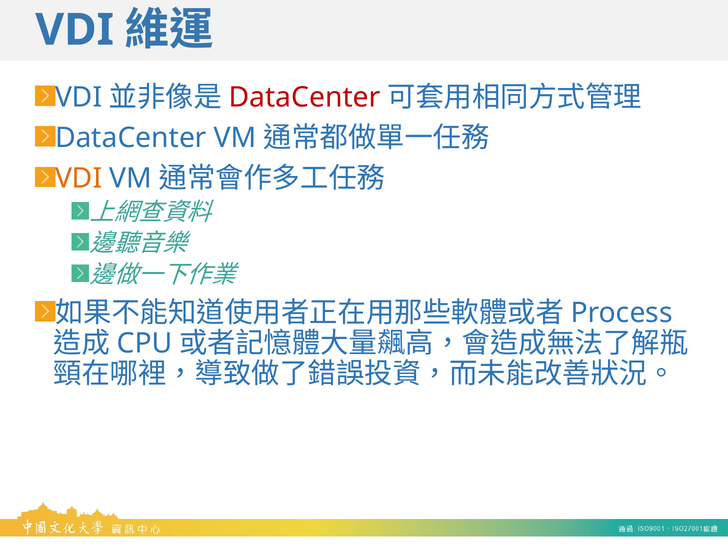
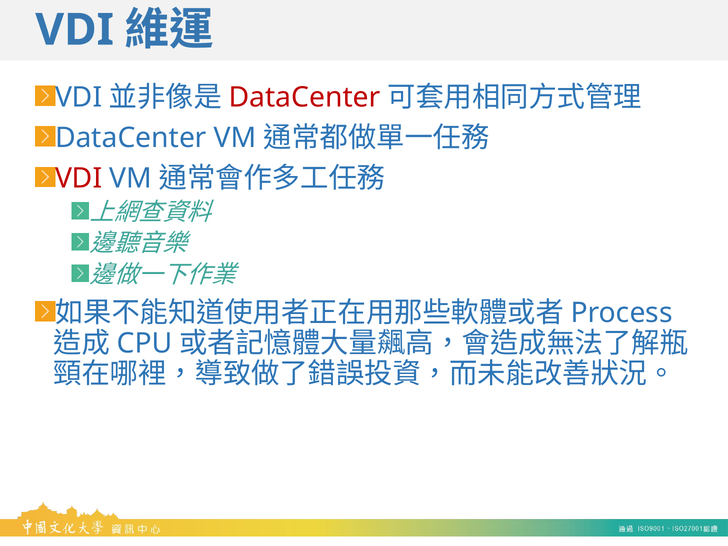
VDI at (79, 179) colour: orange -> red
